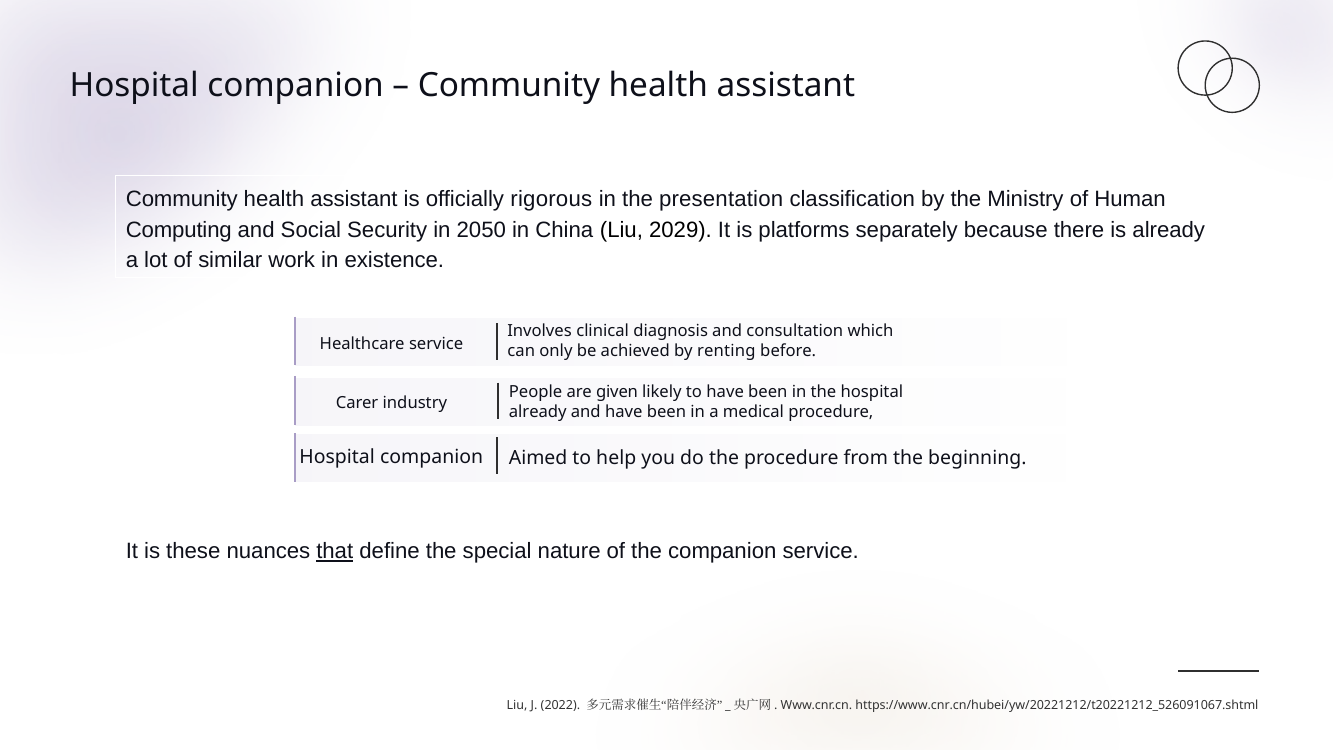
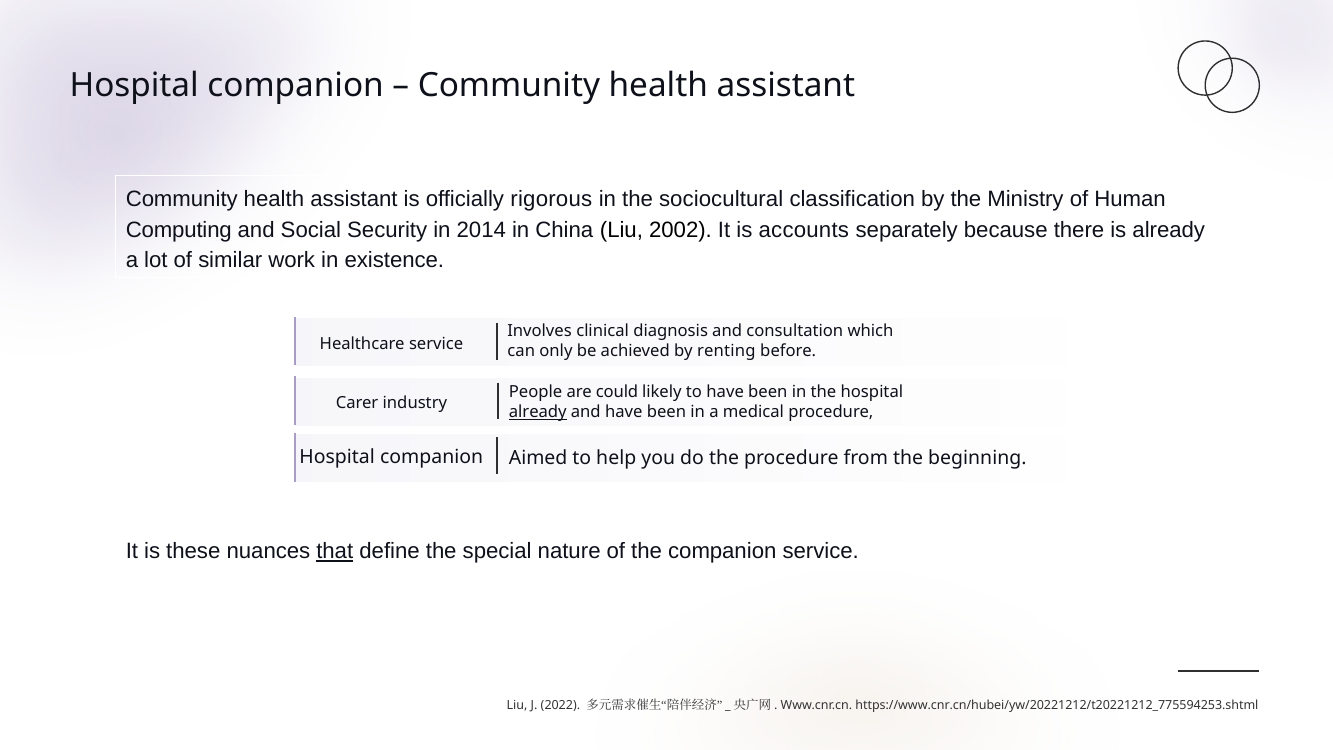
presentation: presentation -> sociocultural
2050: 2050 -> 2014
2029: 2029 -> 2002
platforms: platforms -> accounts
given: given -> could
already at (538, 412) underline: none -> present
https://www.cnr.cn/hubei/yw/20221212/t20221212_526091067.shtml: https://www.cnr.cn/hubei/yw/20221212/t20221212_526091067.shtml -> https://www.cnr.cn/hubei/yw/20221212/t20221212_775594253.shtml
